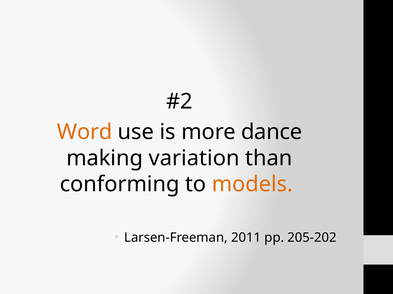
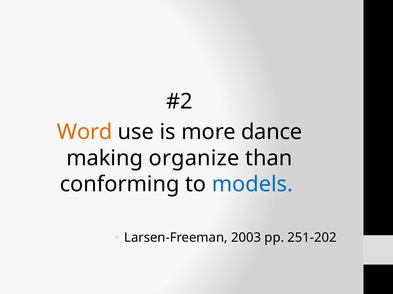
variation: variation -> organize
models colour: orange -> blue
2011: 2011 -> 2003
205-202: 205-202 -> 251-202
